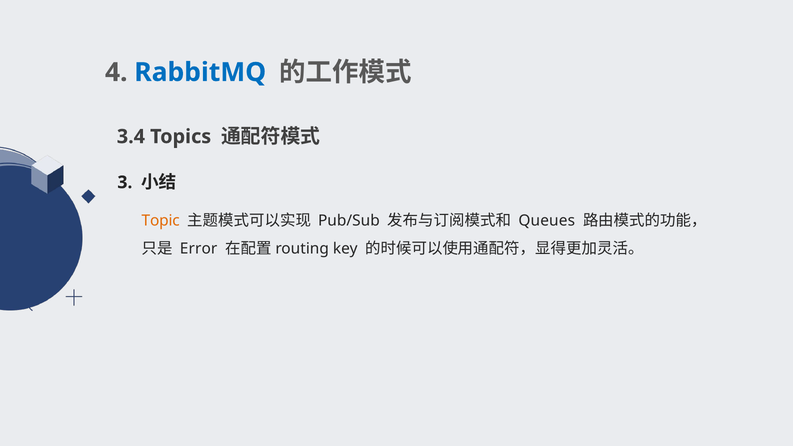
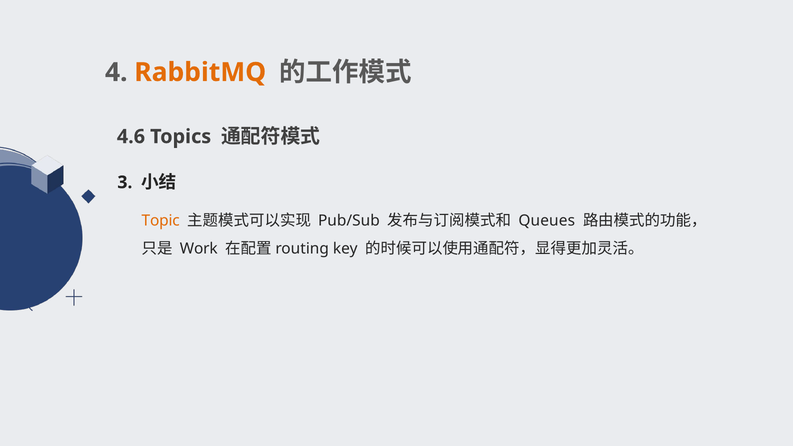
RabbitMQ colour: blue -> orange
3.4: 3.4 -> 4.6
Error: Error -> Work
